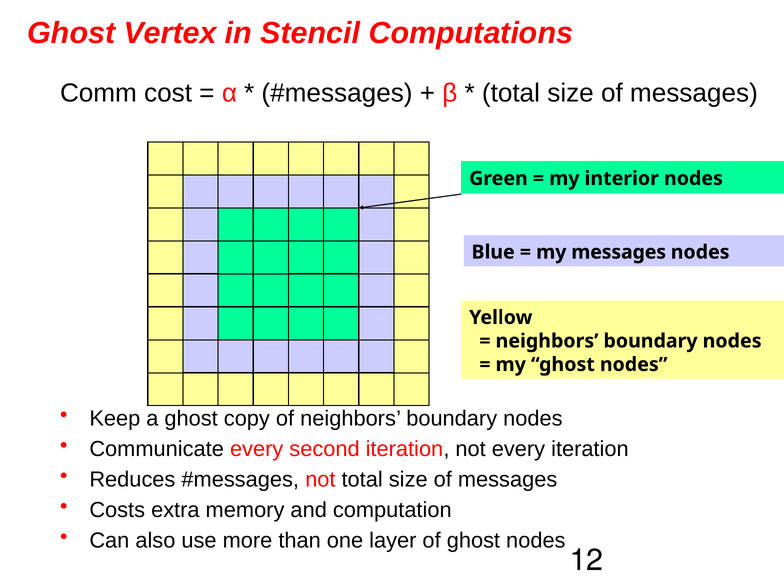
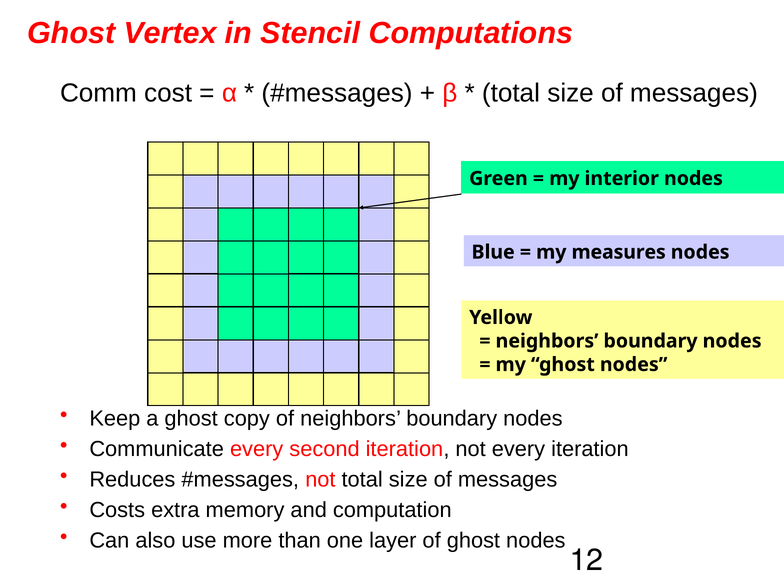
my messages: messages -> measures
